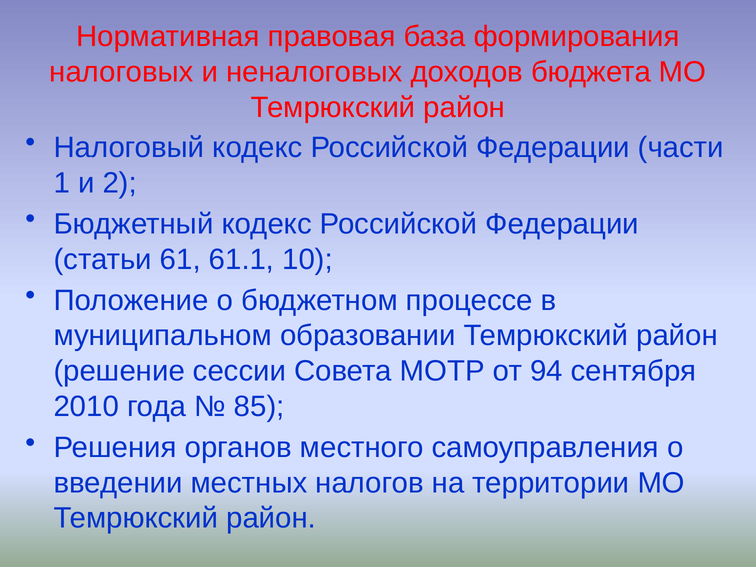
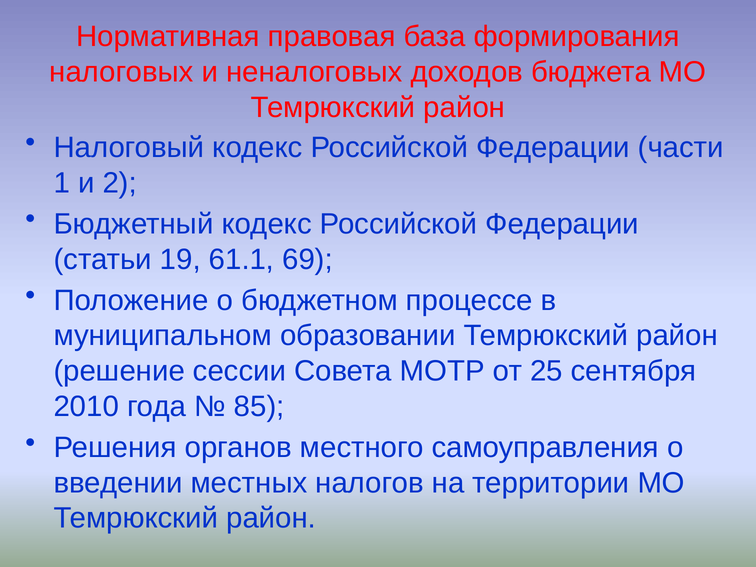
61: 61 -> 19
10: 10 -> 69
94: 94 -> 25
